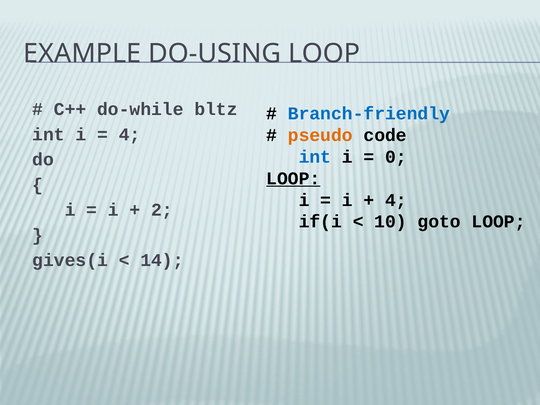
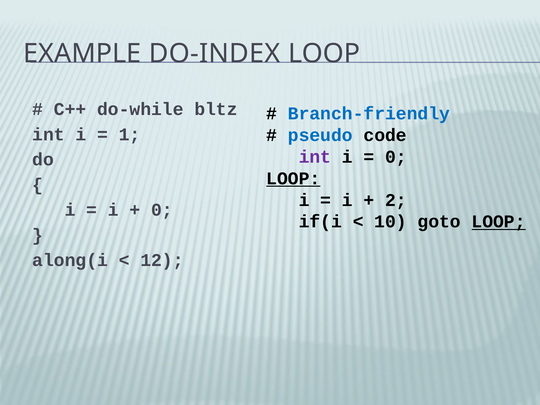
DO-USING: DO-USING -> DO-INDEX
4 at (130, 134): 4 -> 1
pseudo colour: orange -> blue
int at (315, 157) colour: blue -> purple
4 at (396, 200): 4 -> 2
2 at (162, 210): 2 -> 0
LOOP at (499, 222) underline: none -> present
gives(i: gives(i -> along(i
14: 14 -> 12
